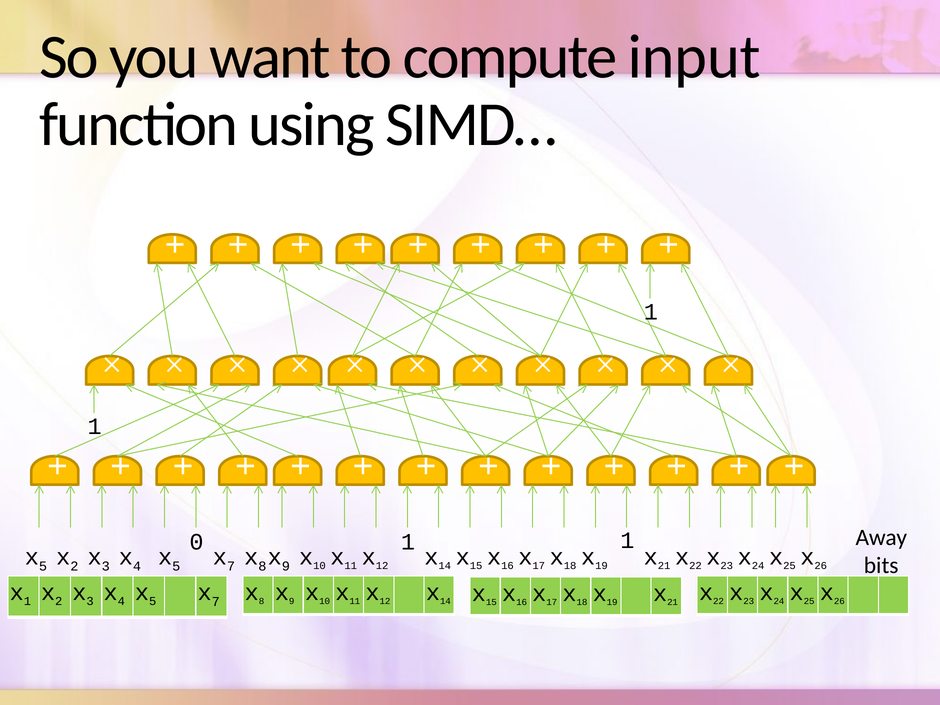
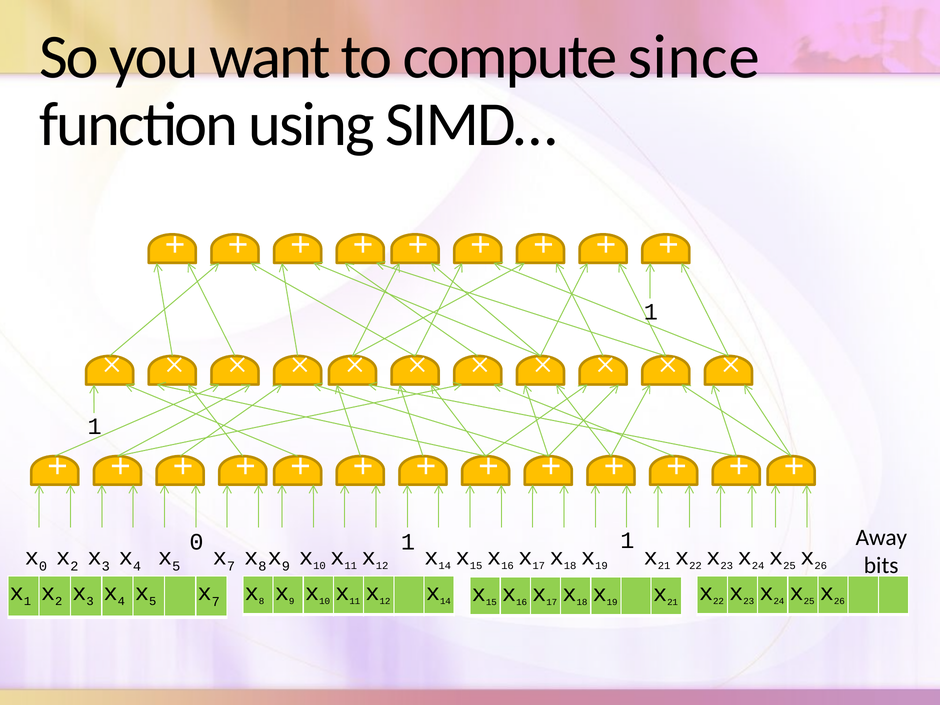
input: input -> since
5 at (43, 566): 5 -> 0
